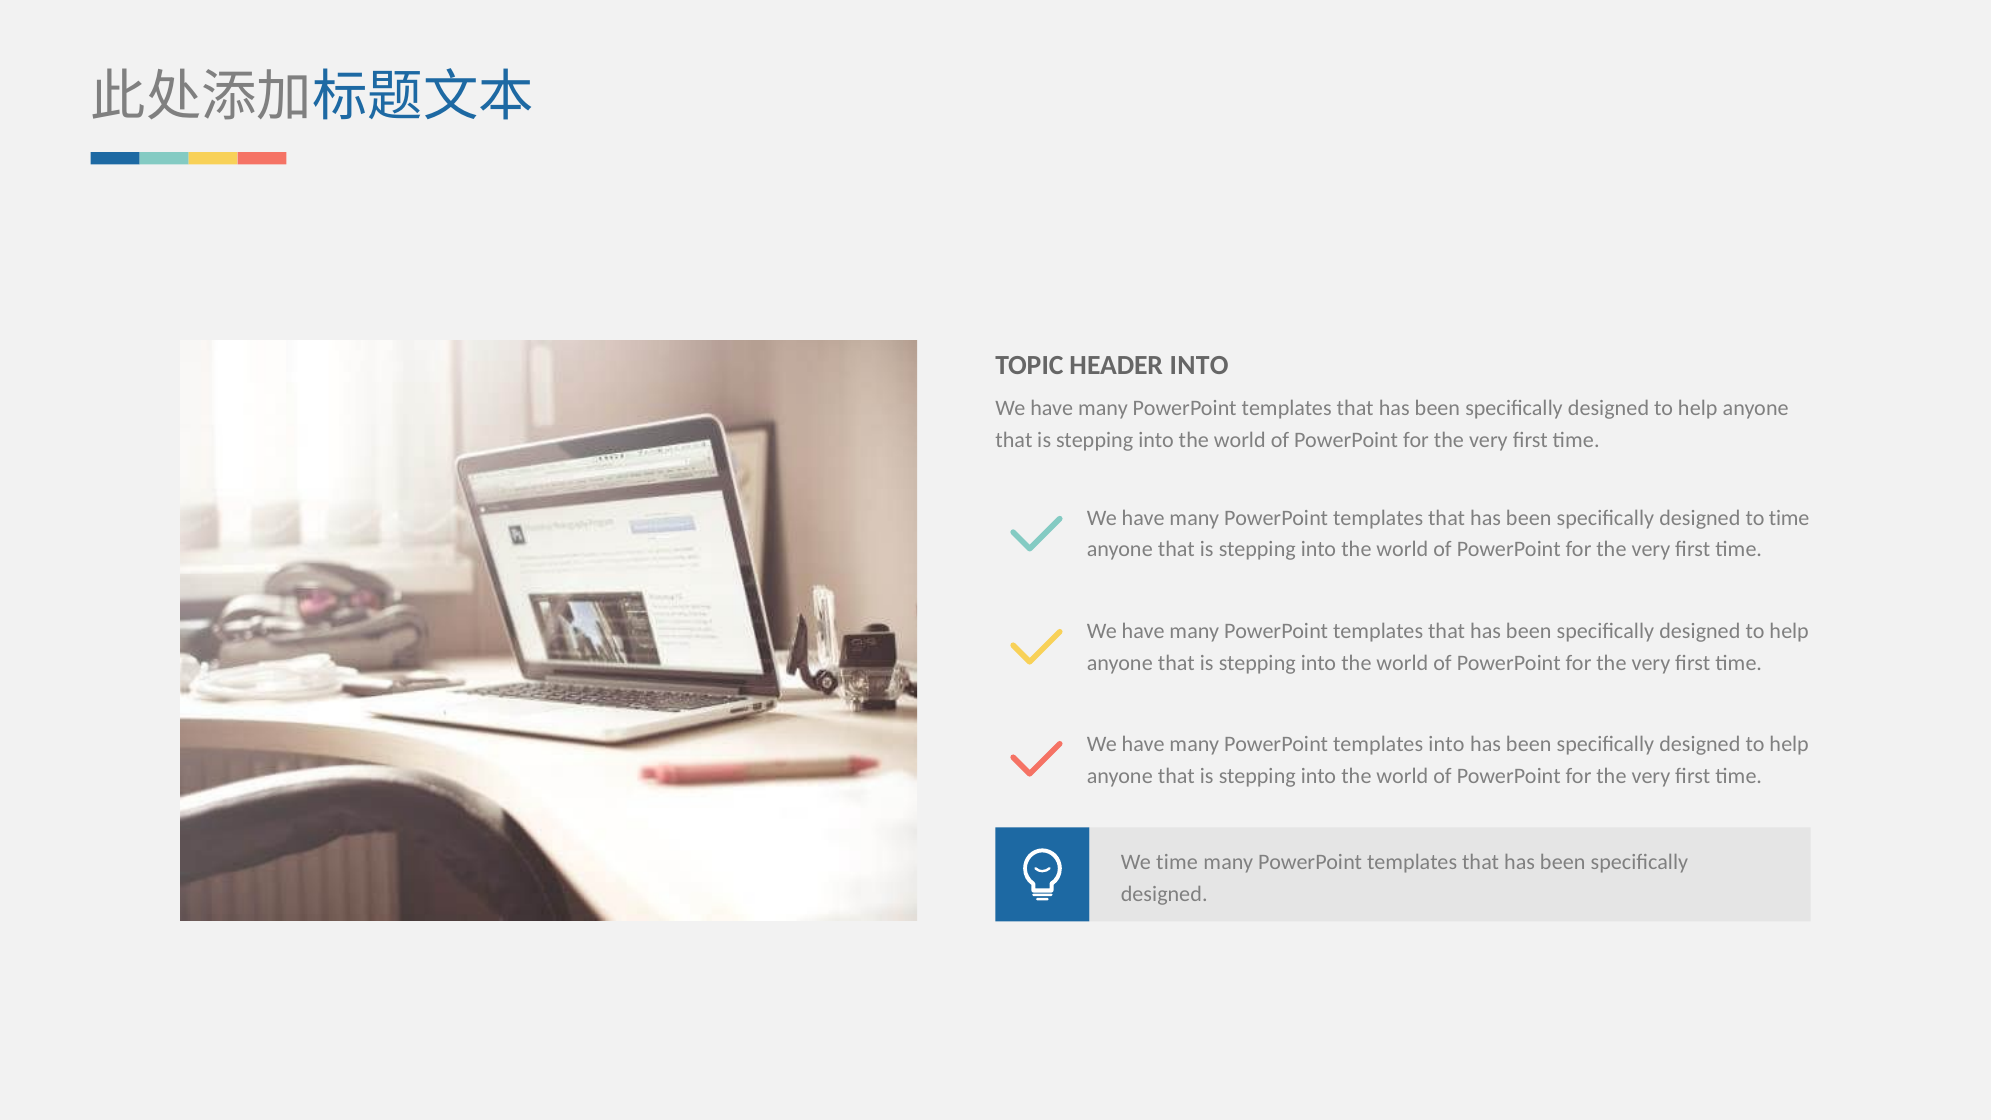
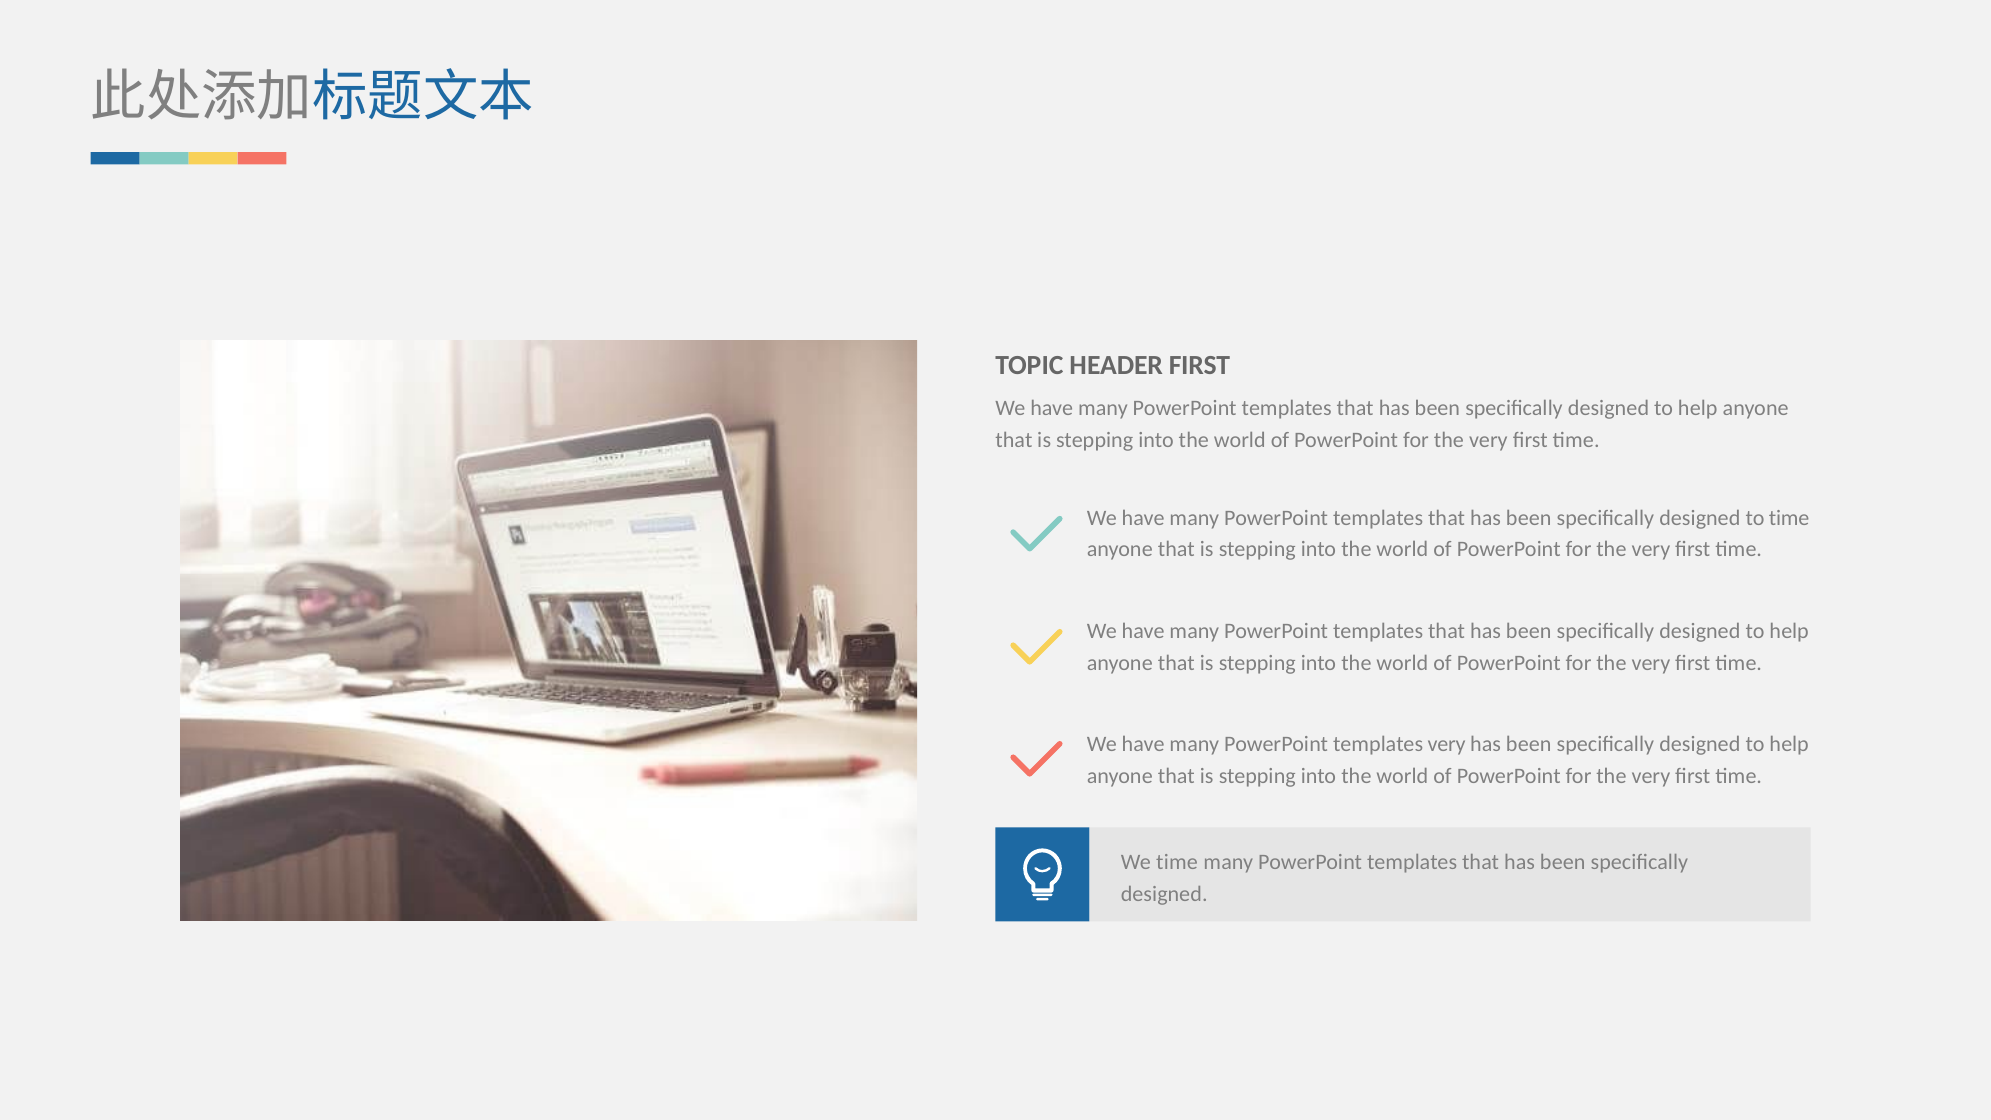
HEADER INTO: INTO -> FIRST
templates into: into -> very
